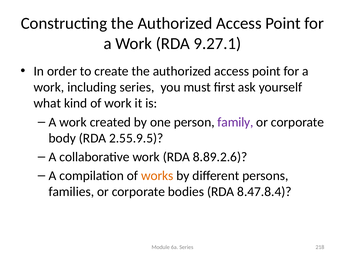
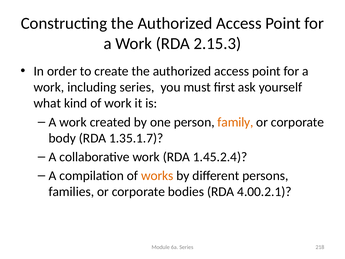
9.27.1: 9.27.1 -> 2.15.3
family colour: purple -> orange
2.55.9.5: 2.55.9.5 -> 1.35.1.7
8.89.2.6: 8.89.2.6 -> 1.45.2.4
8.47.8.4: 8.47.8.4 -> 4.00.2.1
